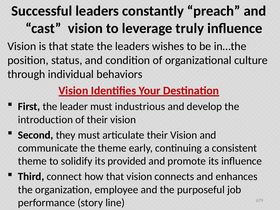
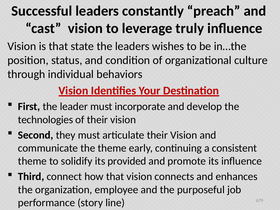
industrious: industrious -> incorporate
introduction: introduction -> technologies
